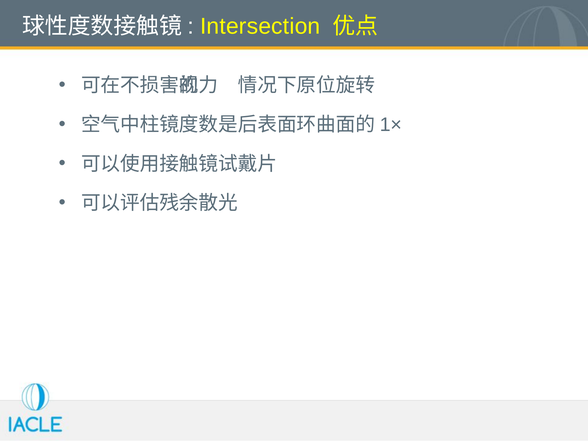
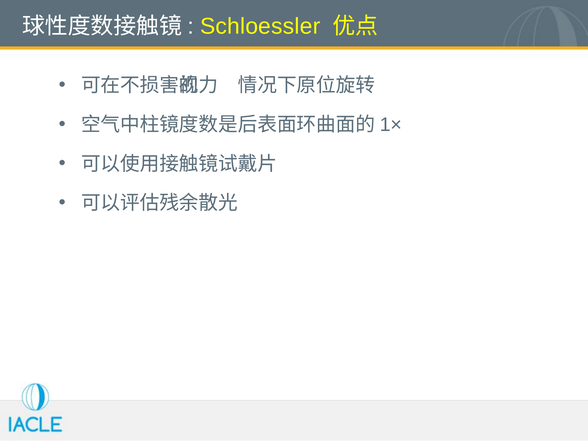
Intersection: Intersection -> Schloessler
